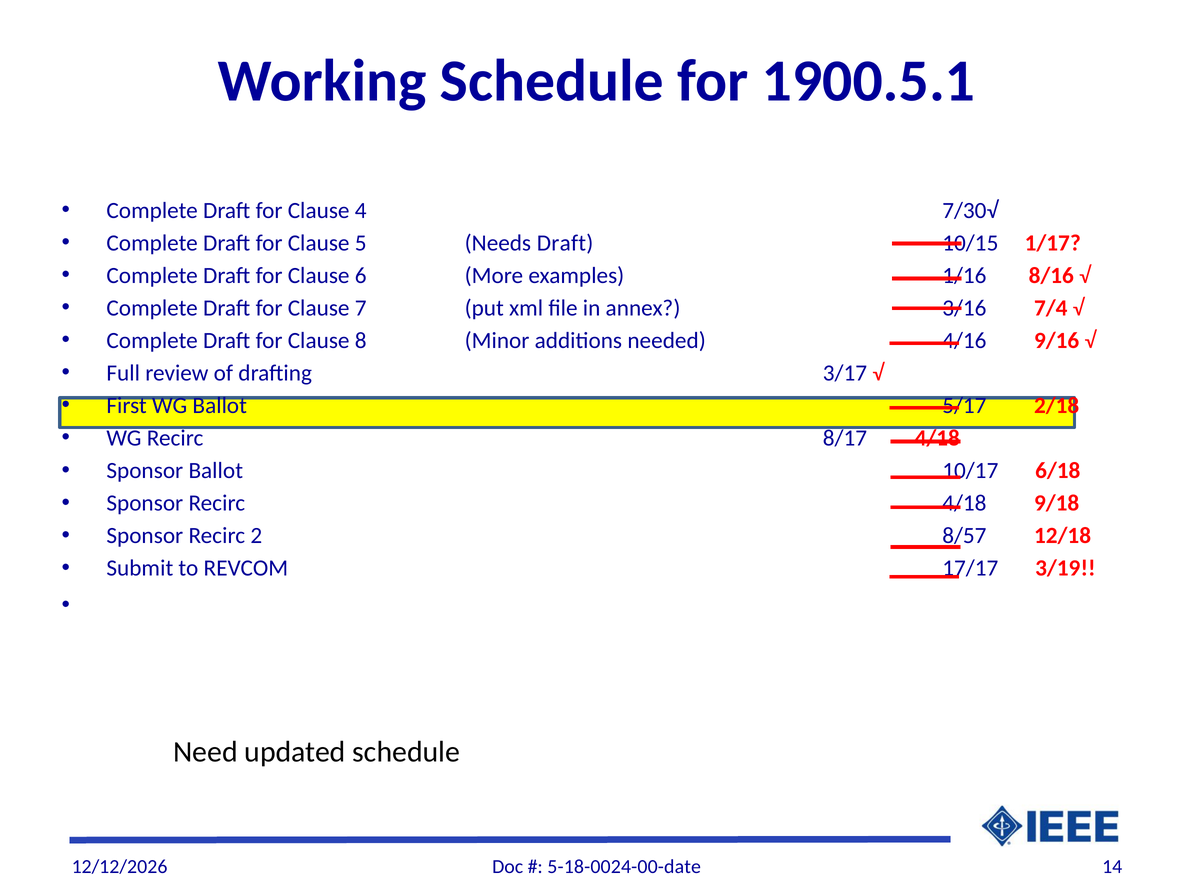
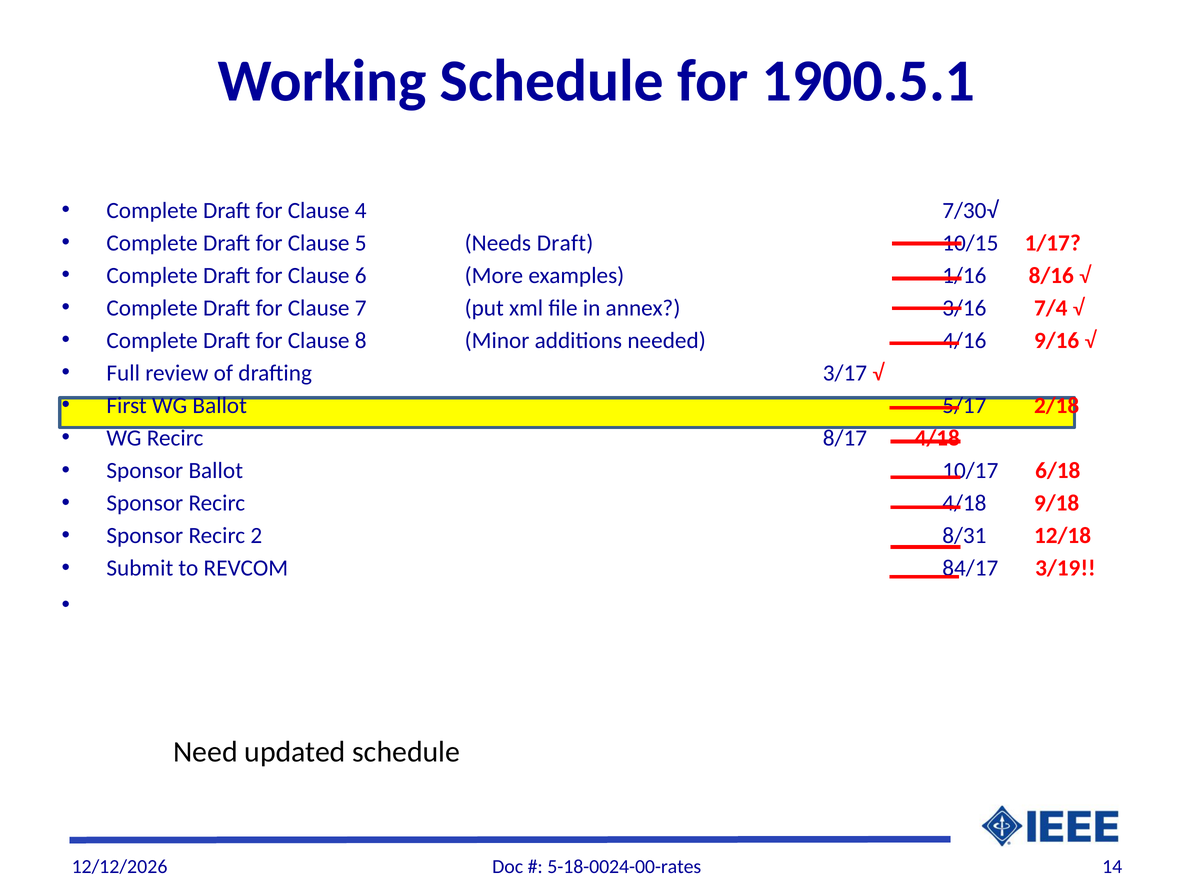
8/57: 8/57 -> 8/31
17/17: 17/17 -> 84/17
5-18-0024-00-date: 5-18-0024-00-date -> 5-18-0024-00-rates
